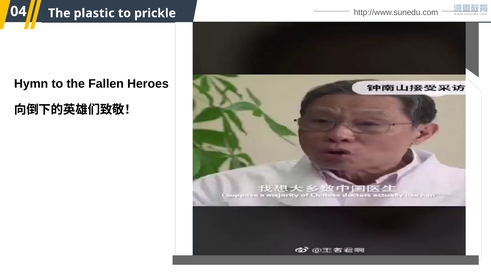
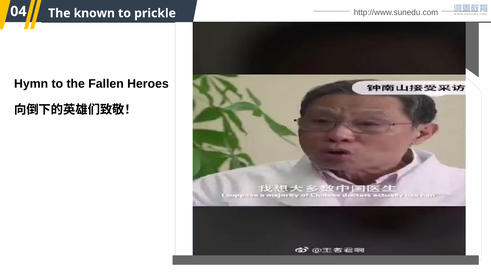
plastic: plastic -> known
